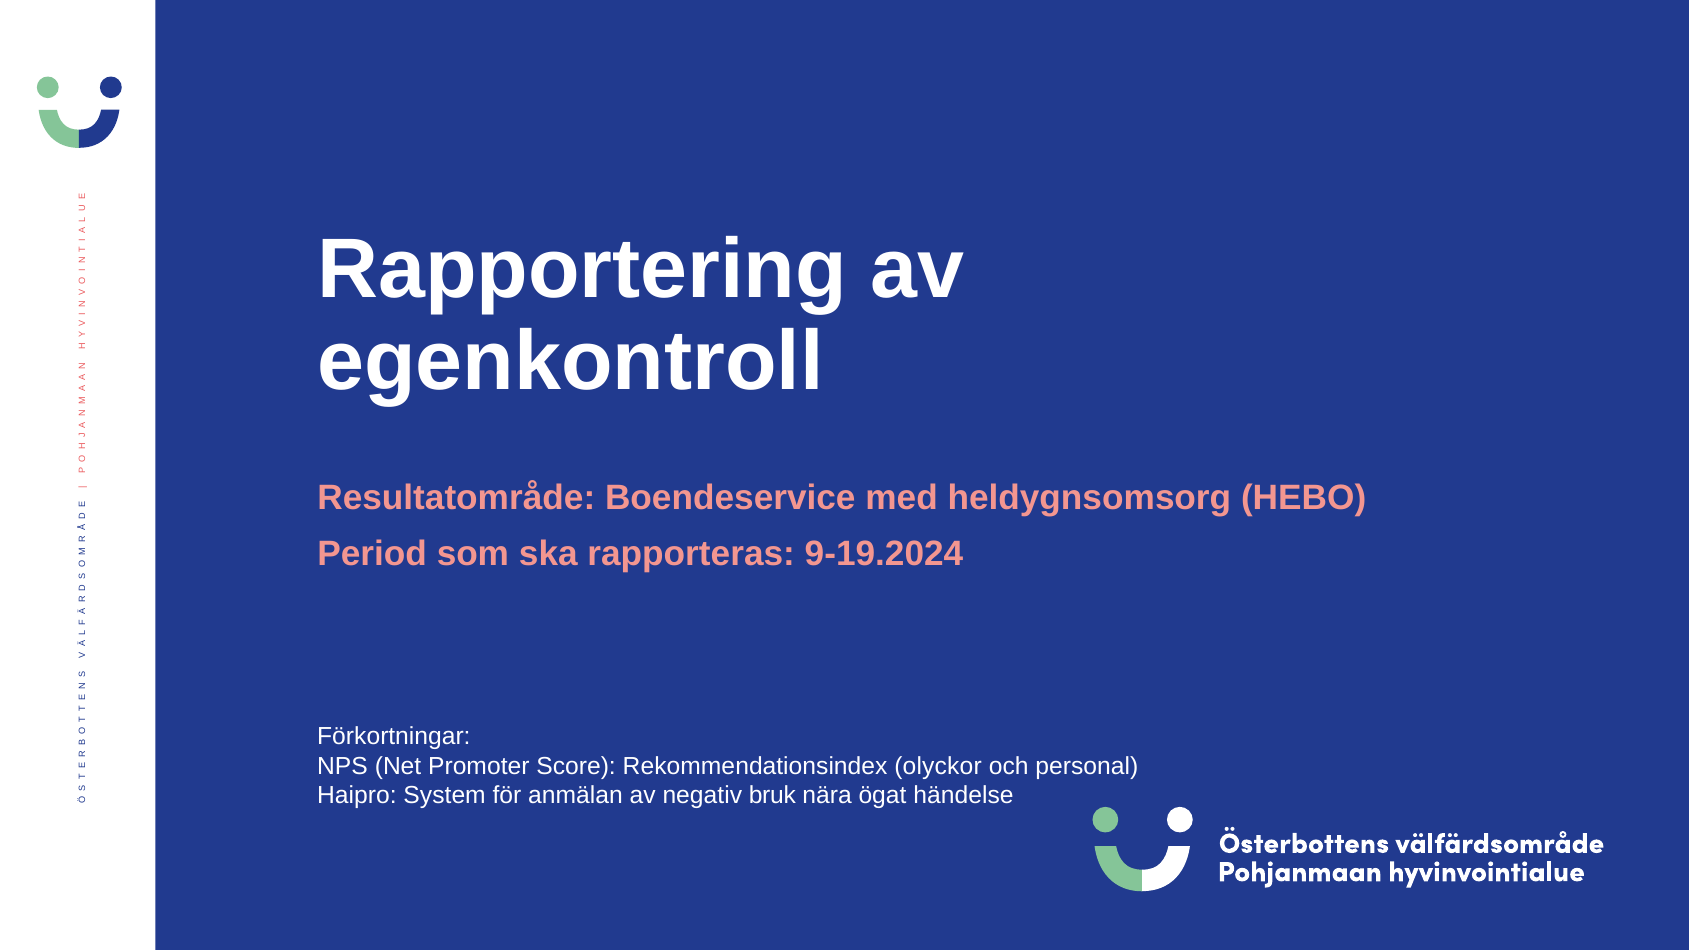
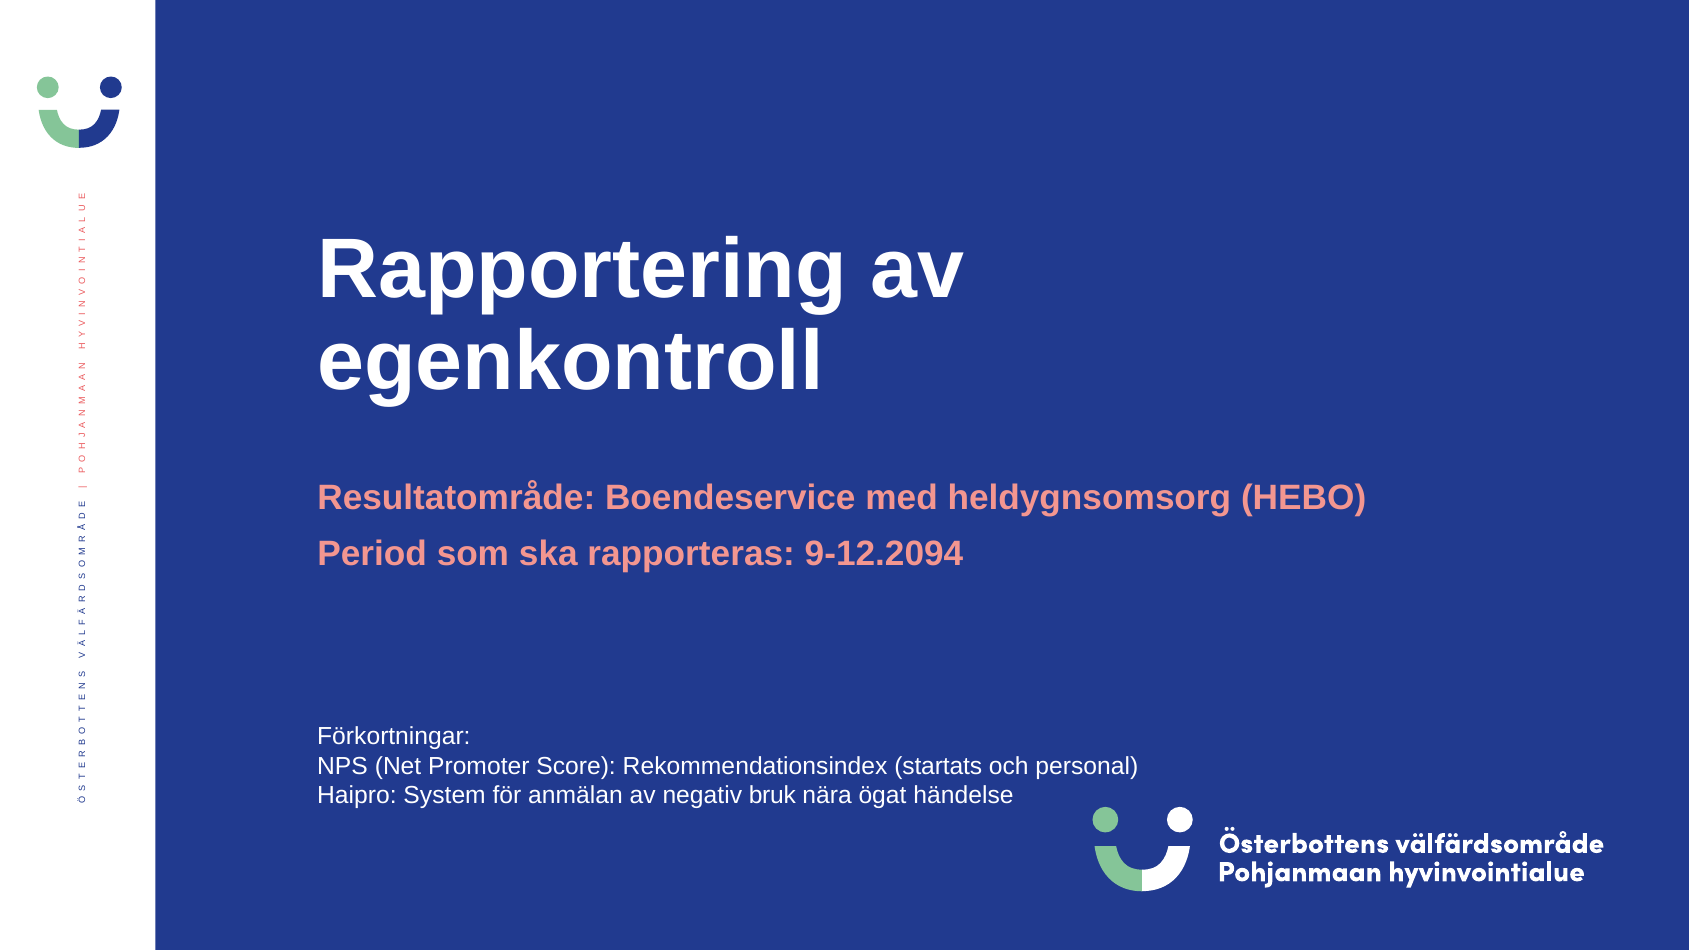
9-19.2024: 9-19.2024 -> 9-12.2094
olyckor: olyckor -> startats
